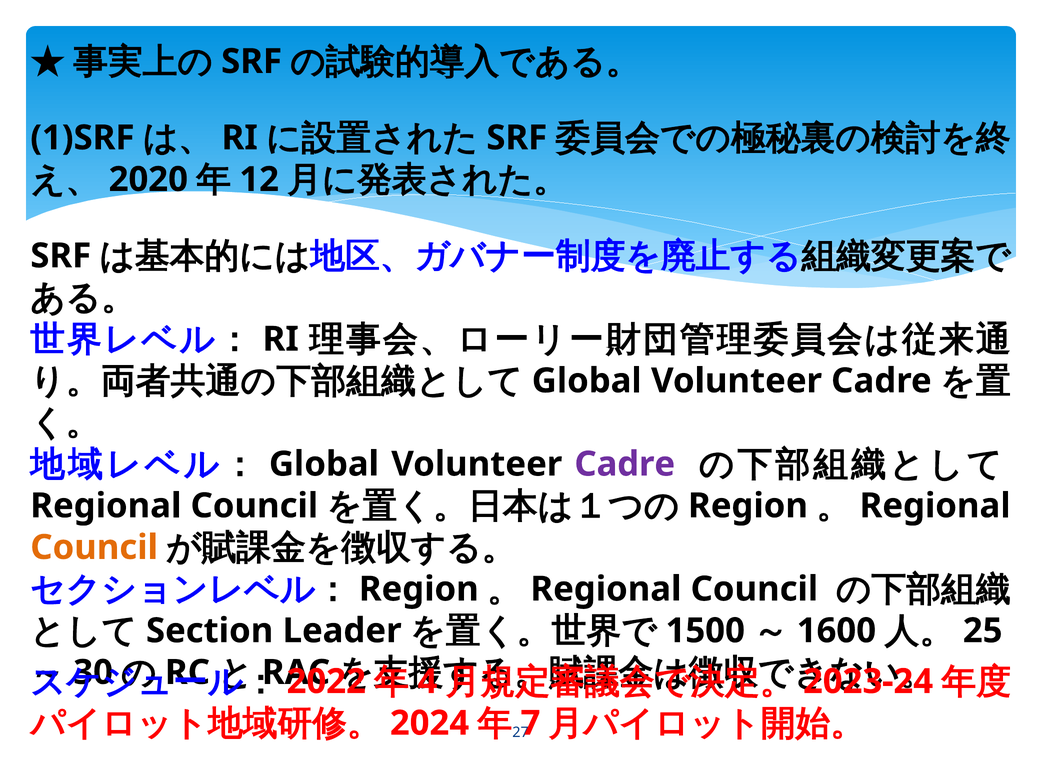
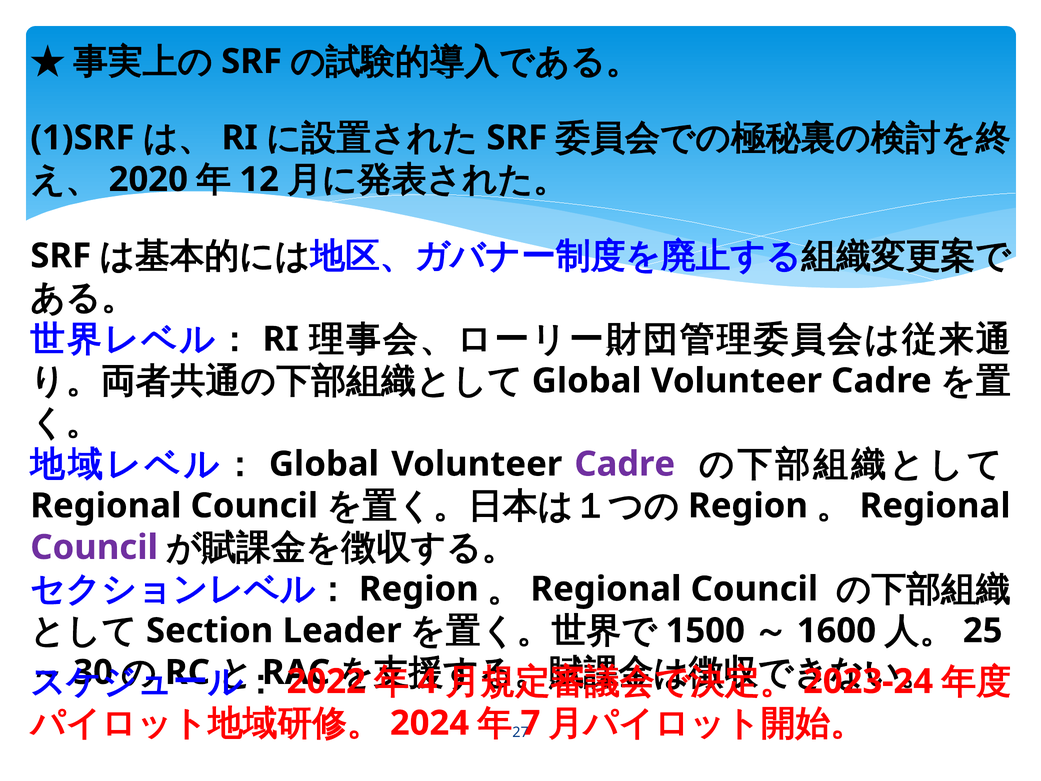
Council at (94, 547) colour: orange -> purple
